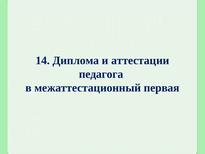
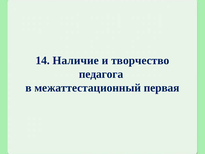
Диплома: Диплома -> Наличие
аттестации: аттестации -> творчество
